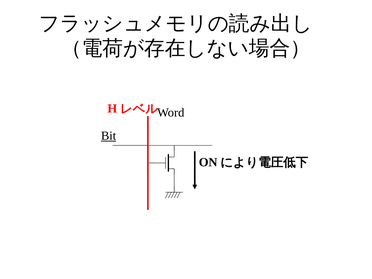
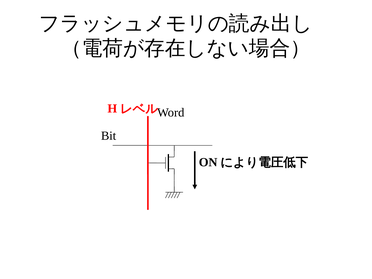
Bit underline: present -> none
